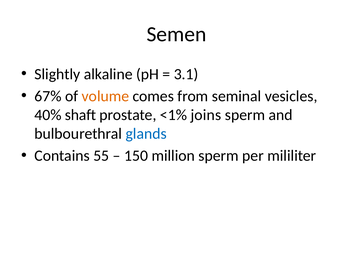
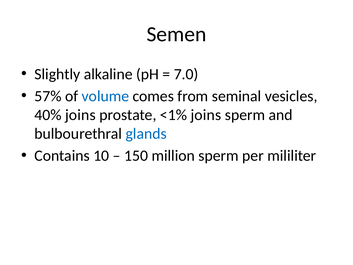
3.1: 3.1 -> 7.0
67%: 67% -> 57%
volume colour: orange -> blue
40% shaft: shaft -> joins
55: 55 -> 10
